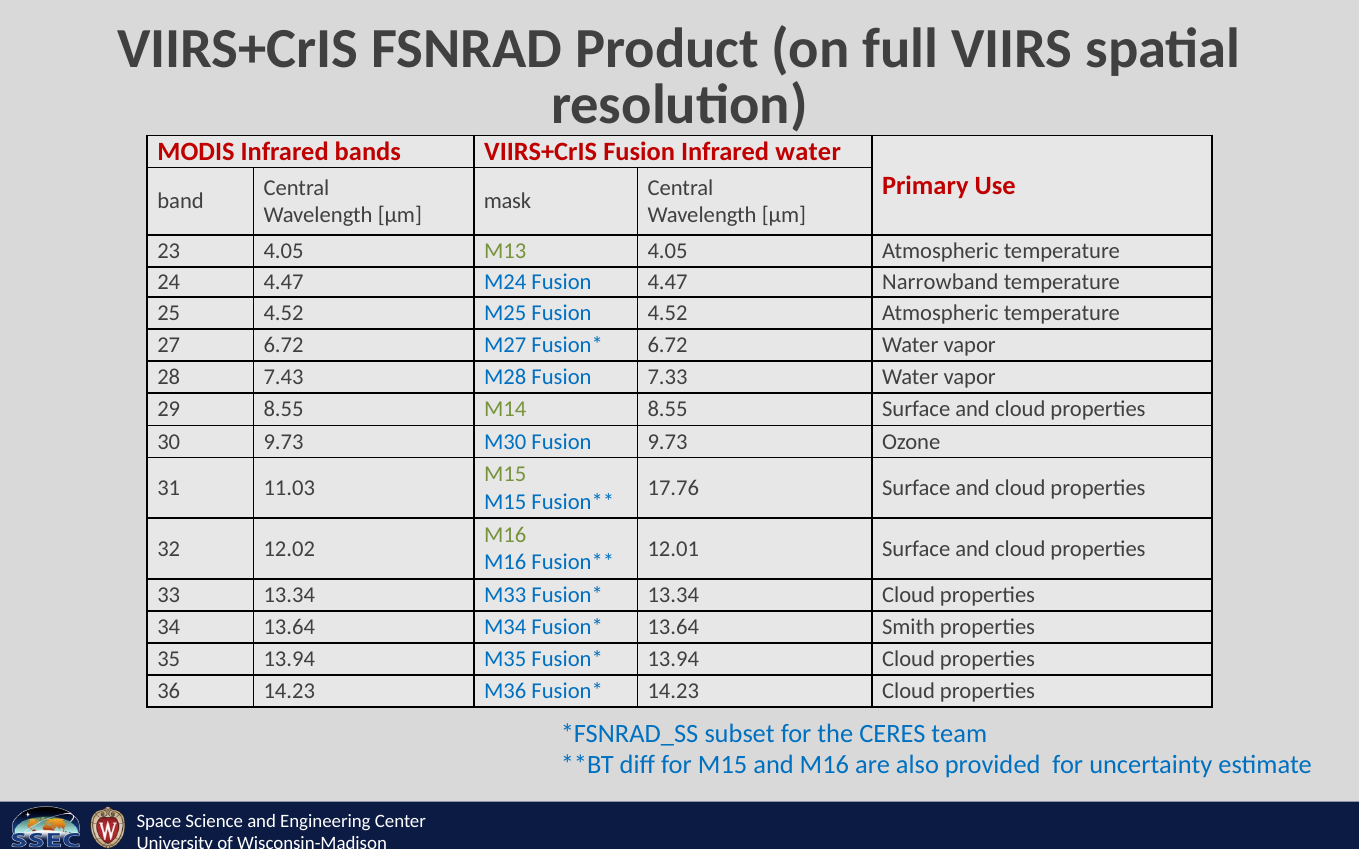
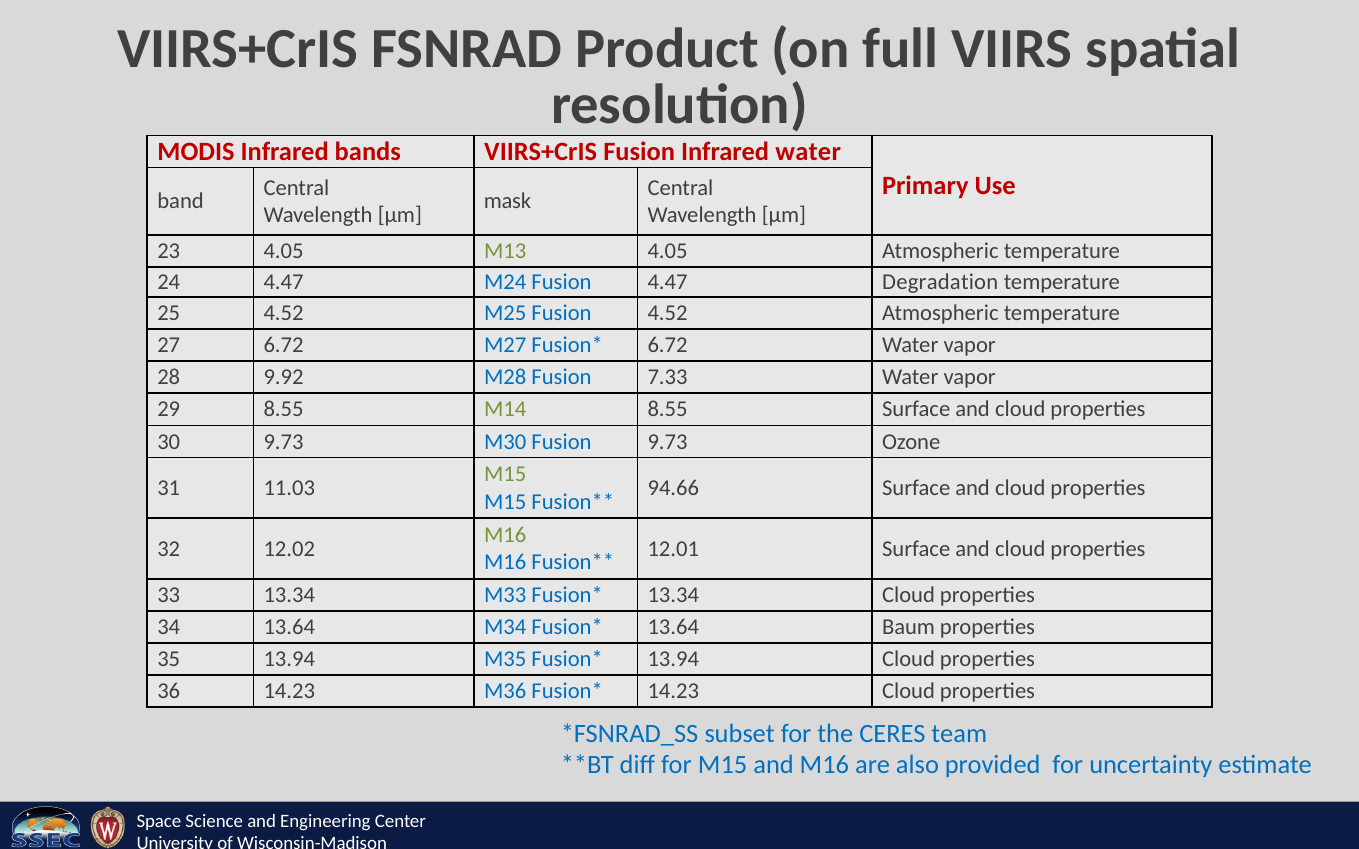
Narrowband: Narrowband -> Degradation
7.43: 7.43 -> 9.92
17.76: 17.76 -> 94.66
Smith: Smith -> Baum
